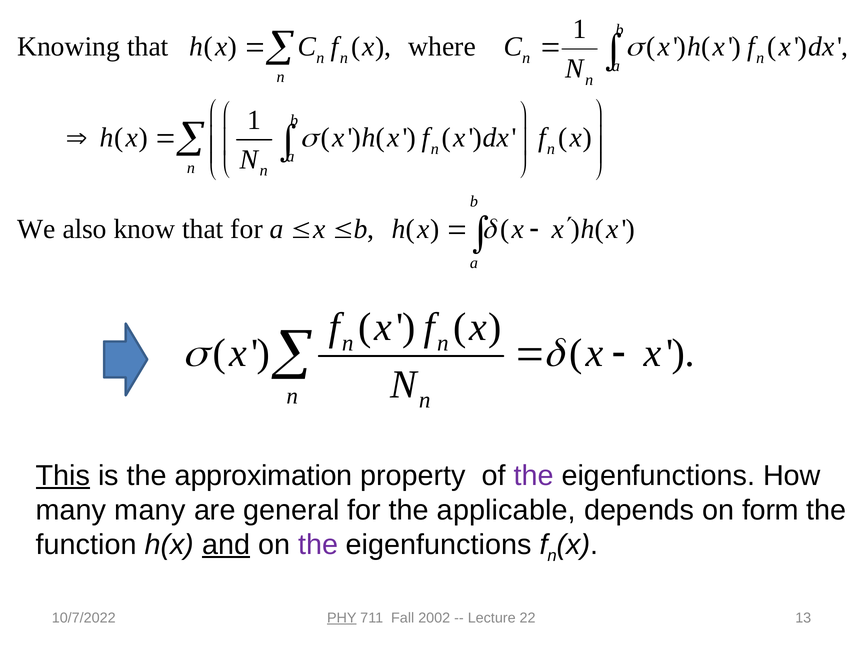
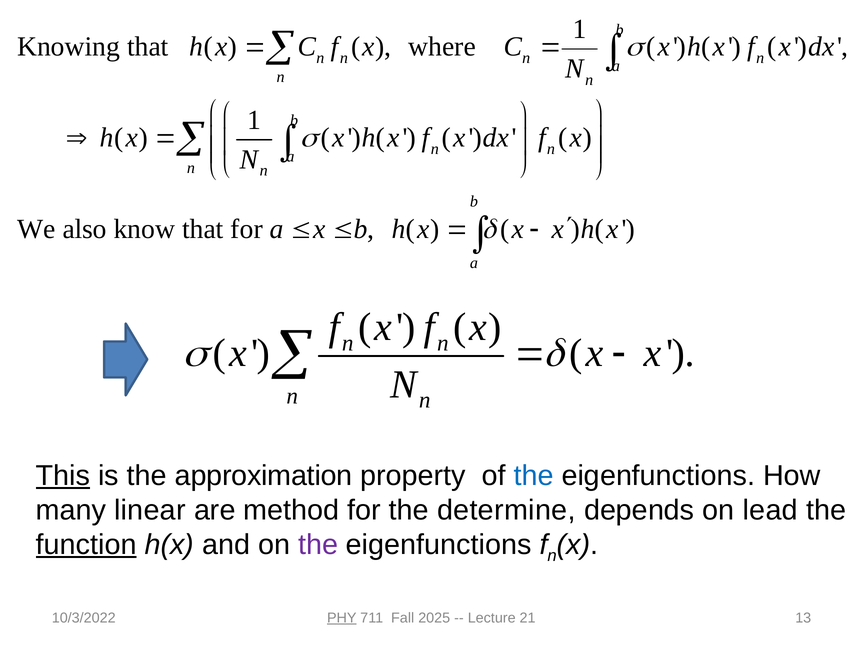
the at (534, 476) colour: purple -> blue
many many: many -> linear
general: general -> method
applicable: applicable -> determine
form: form -> lead
function underline: none -> present
and underline: present -> none
10/7/2022: 10/7/2022 -> 10/3/2022
2002: 2002 -> 2025
22: 22 -> 21
